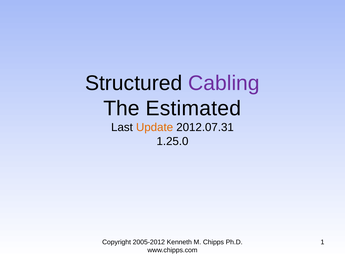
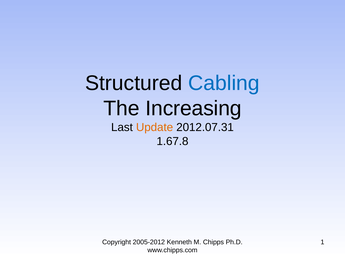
Cabling colour: purple -> blue
Estimated: Estimated -> Increasing
1.25.0: 1.25.0 -> 1.67.8
